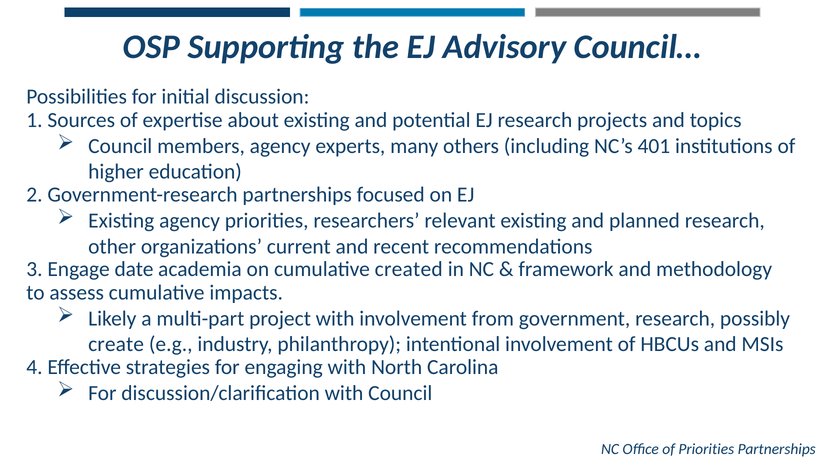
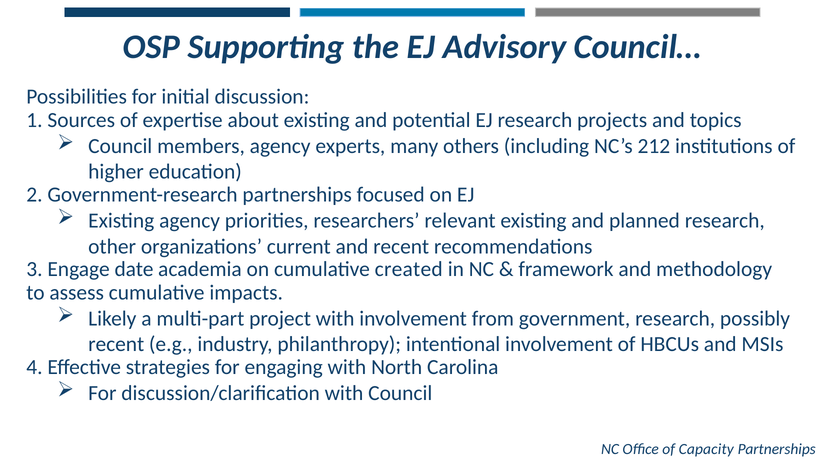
401: 401 -> 212
create at (116, 344): create -> recent
of Priorities: Priorities -> Capacity
